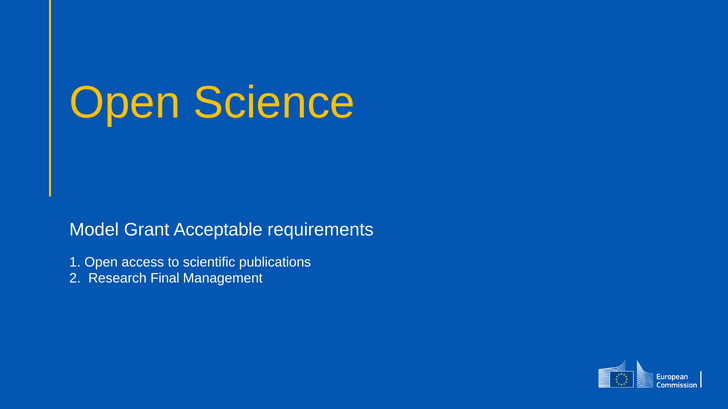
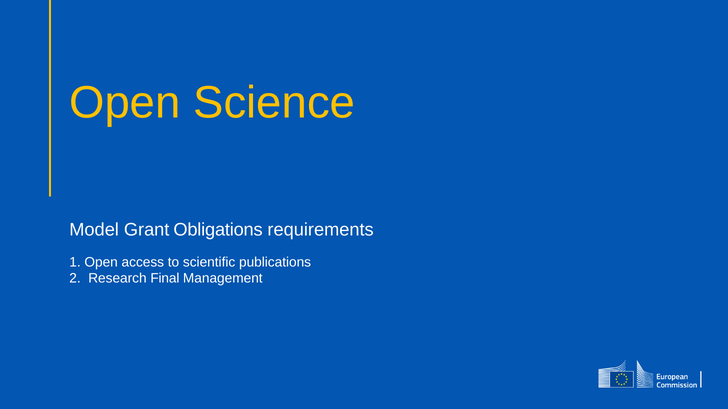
Acceptable: Acceptable -> Obligations
